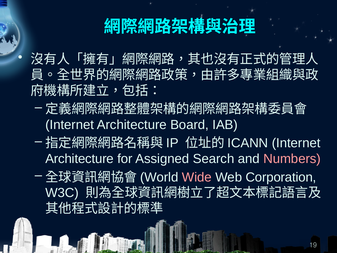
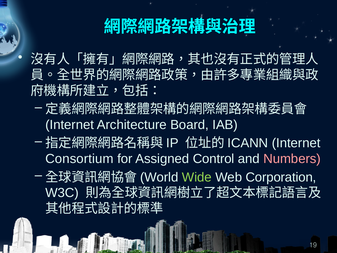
Architecture at (80, 159): Architecture -> Consortium
Search: Search -> Control
Wide colour: pink -> light green
